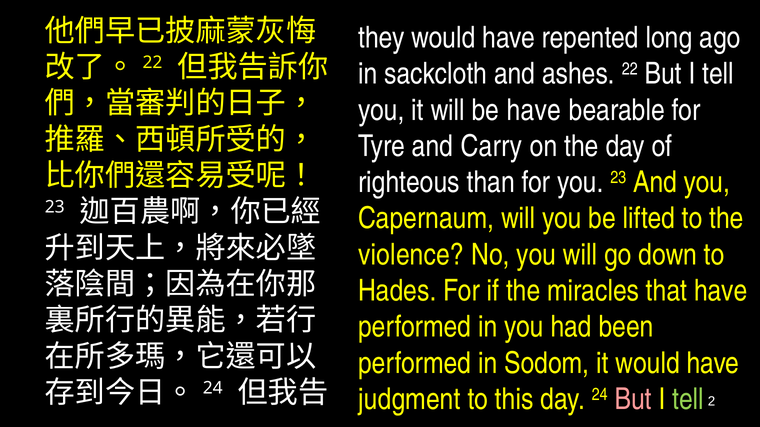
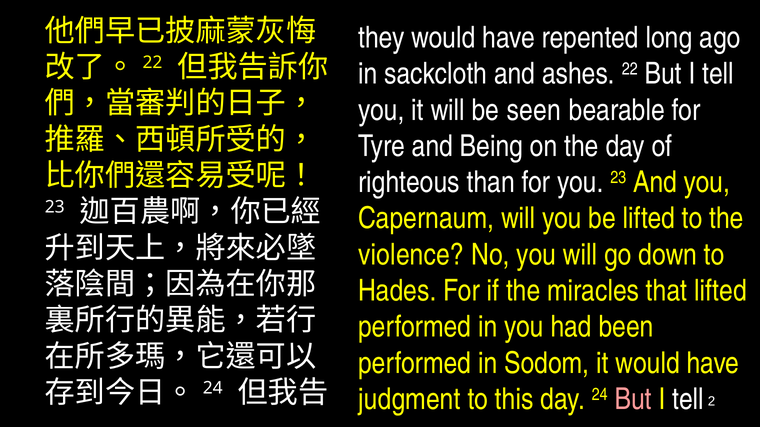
be have: have -> seen
Carry: Carry -> Being
that have: have -> lifted
tell at (688, 400) colour: light green -> white
